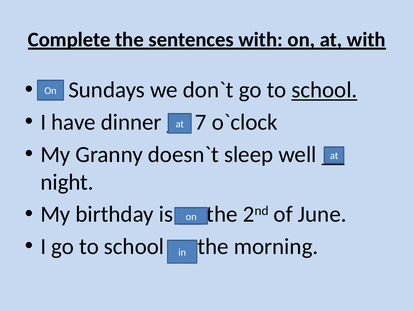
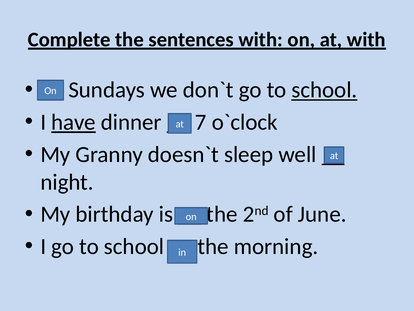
have underline: none -> present
